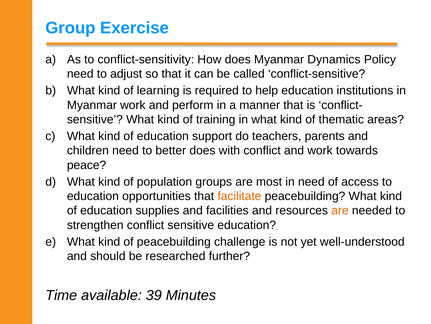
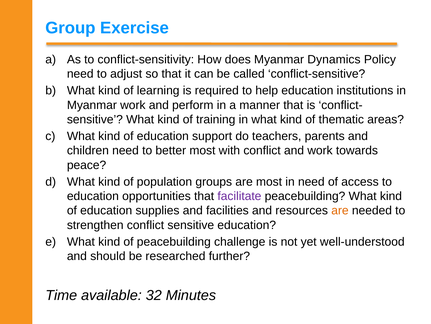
better does: does -> most
facilitate colour: orange -> purple
39: 39 -> 32
